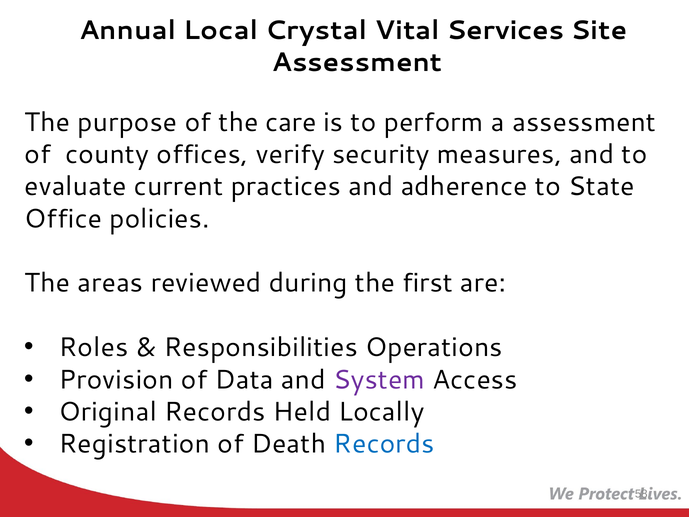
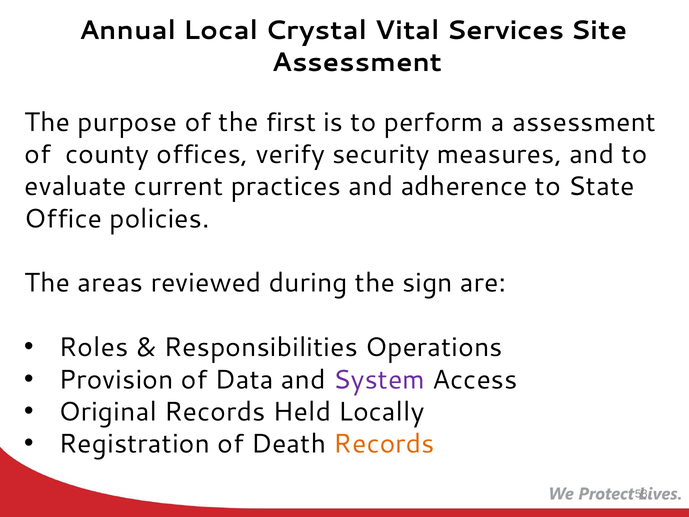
care: care -> first
first: first -> sign
Records at (384, 444) colour: blue -> orange
